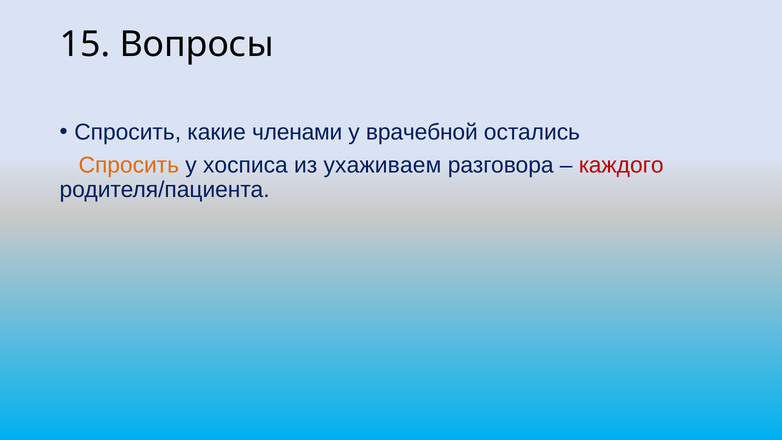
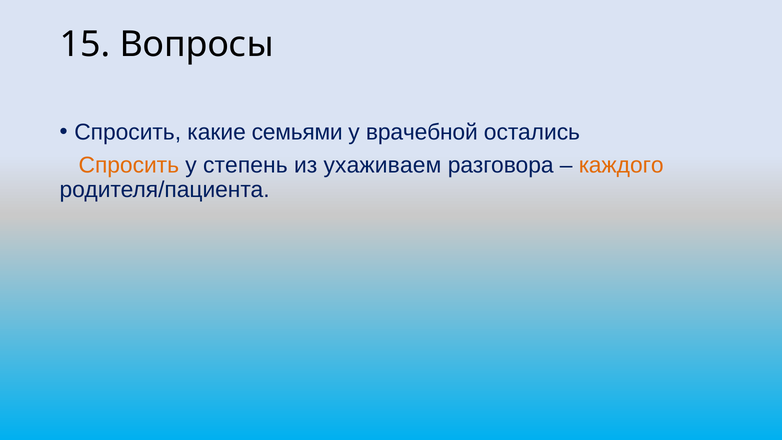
членами: членами -> семьями
хосписа: хосписа -> степень
каждого colour: red -> orange
